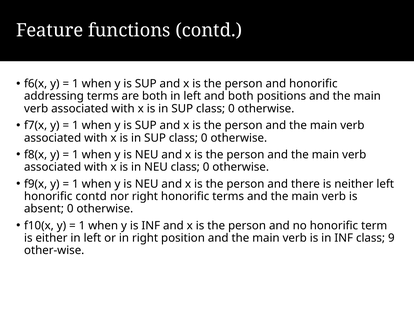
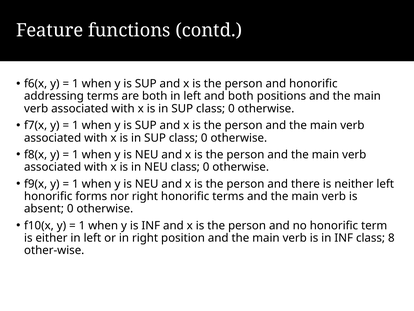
honorific contd: contd -> forms
9: 9 -> 8
